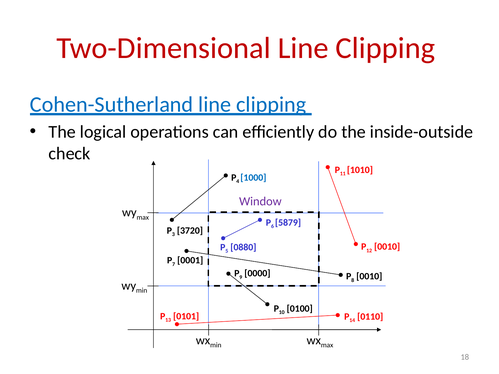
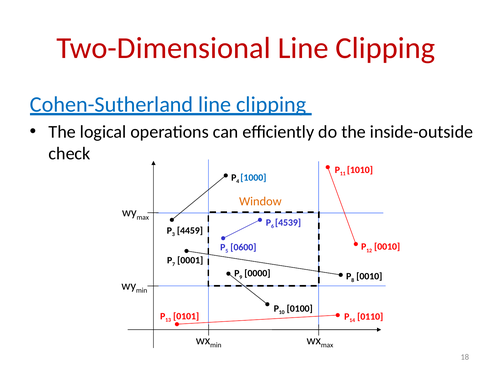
Window colour: purple -> orange
5879: 5879 -> 4539
3720: 3720 -> 4459
0880: 0880 -> 0600
